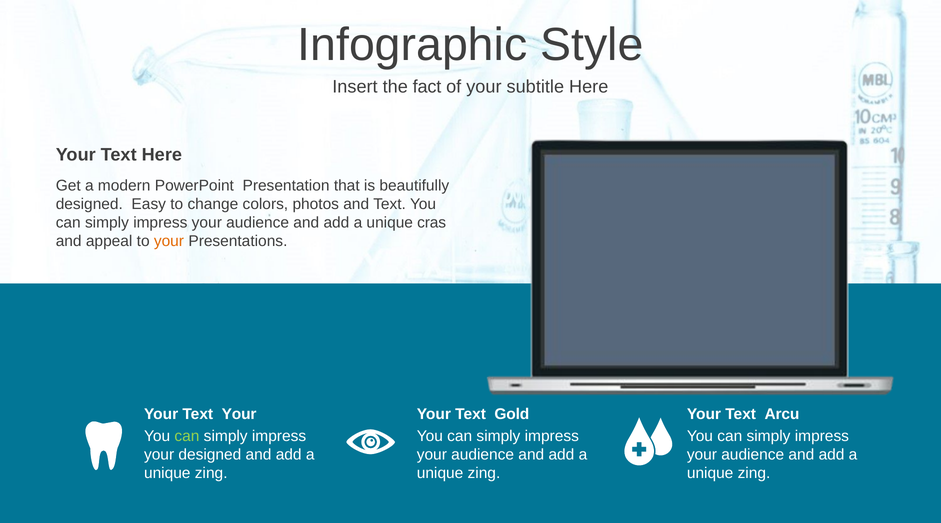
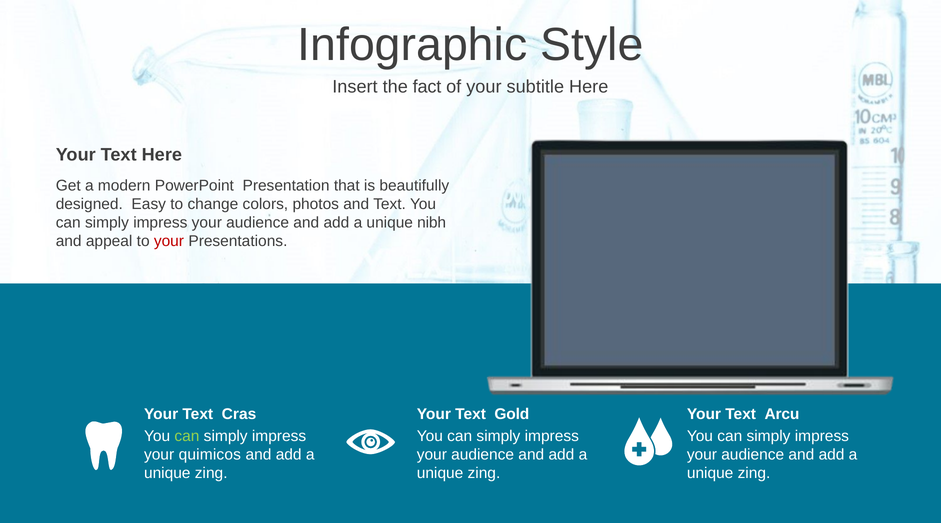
cras: cras -> nibh
your at (169, 241) colour: orange -> red
Text Your: Your -> Cras
your designed: designed -> quimicos
